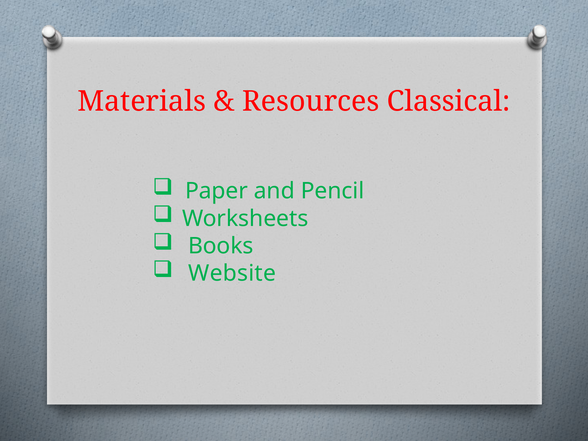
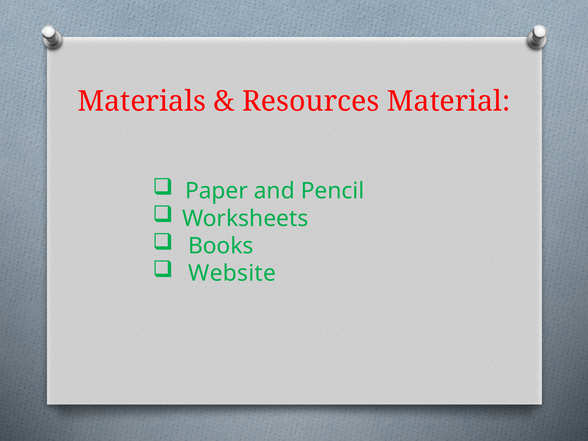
Classical: Classical -> Material
